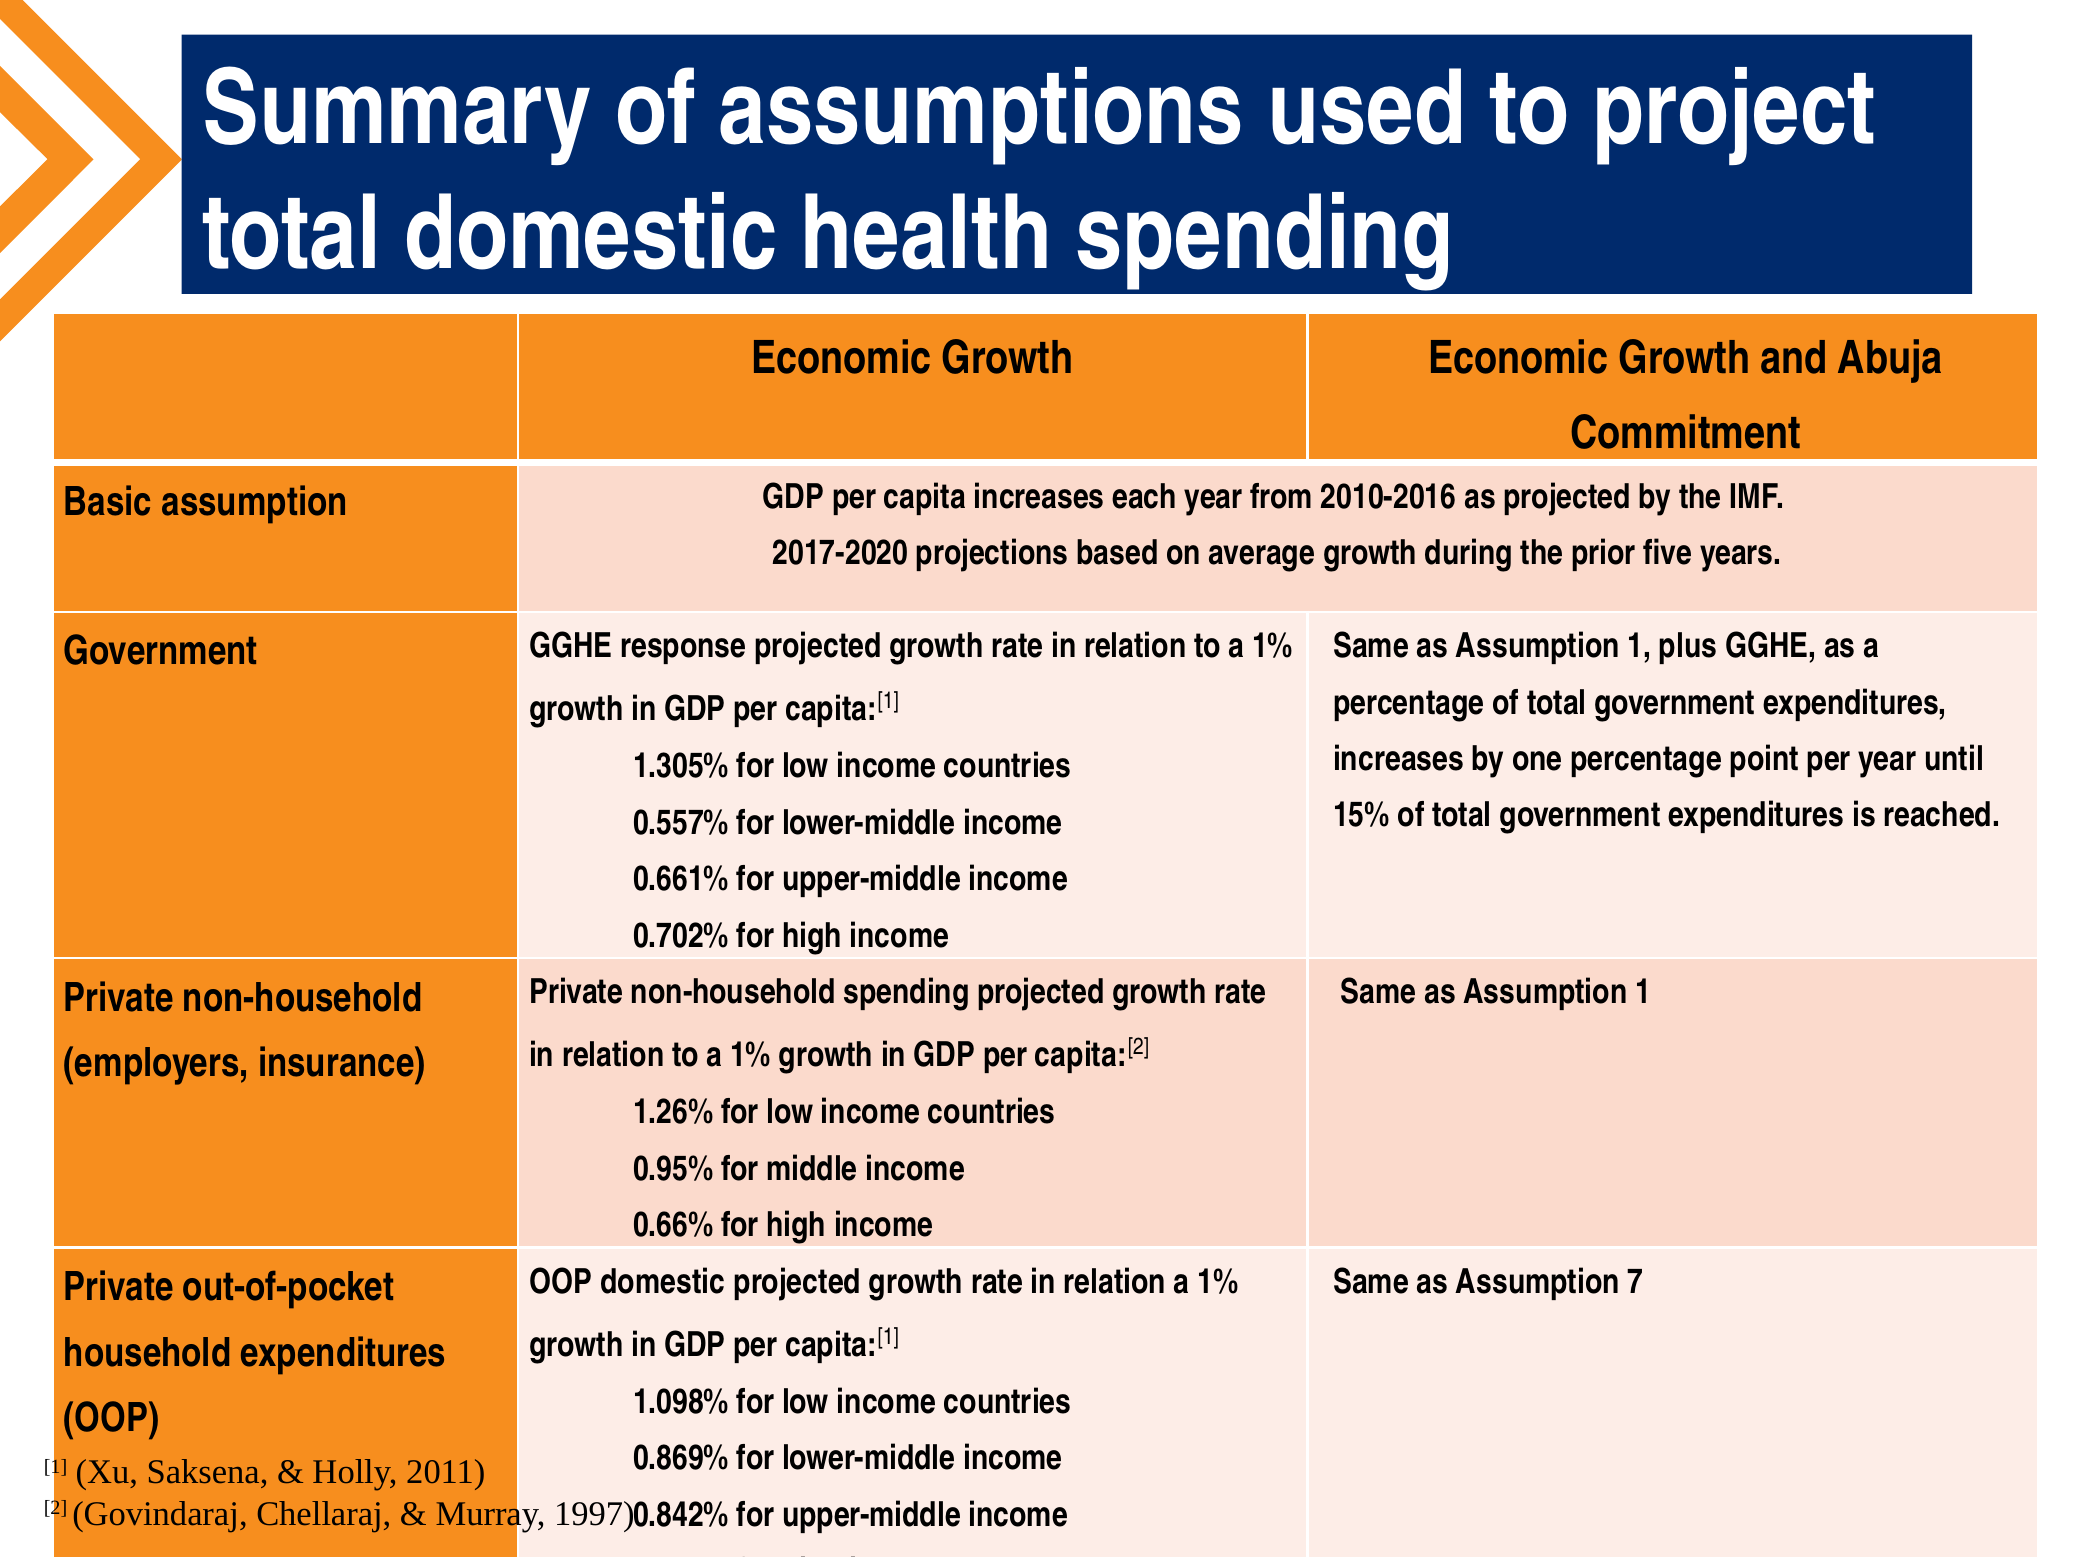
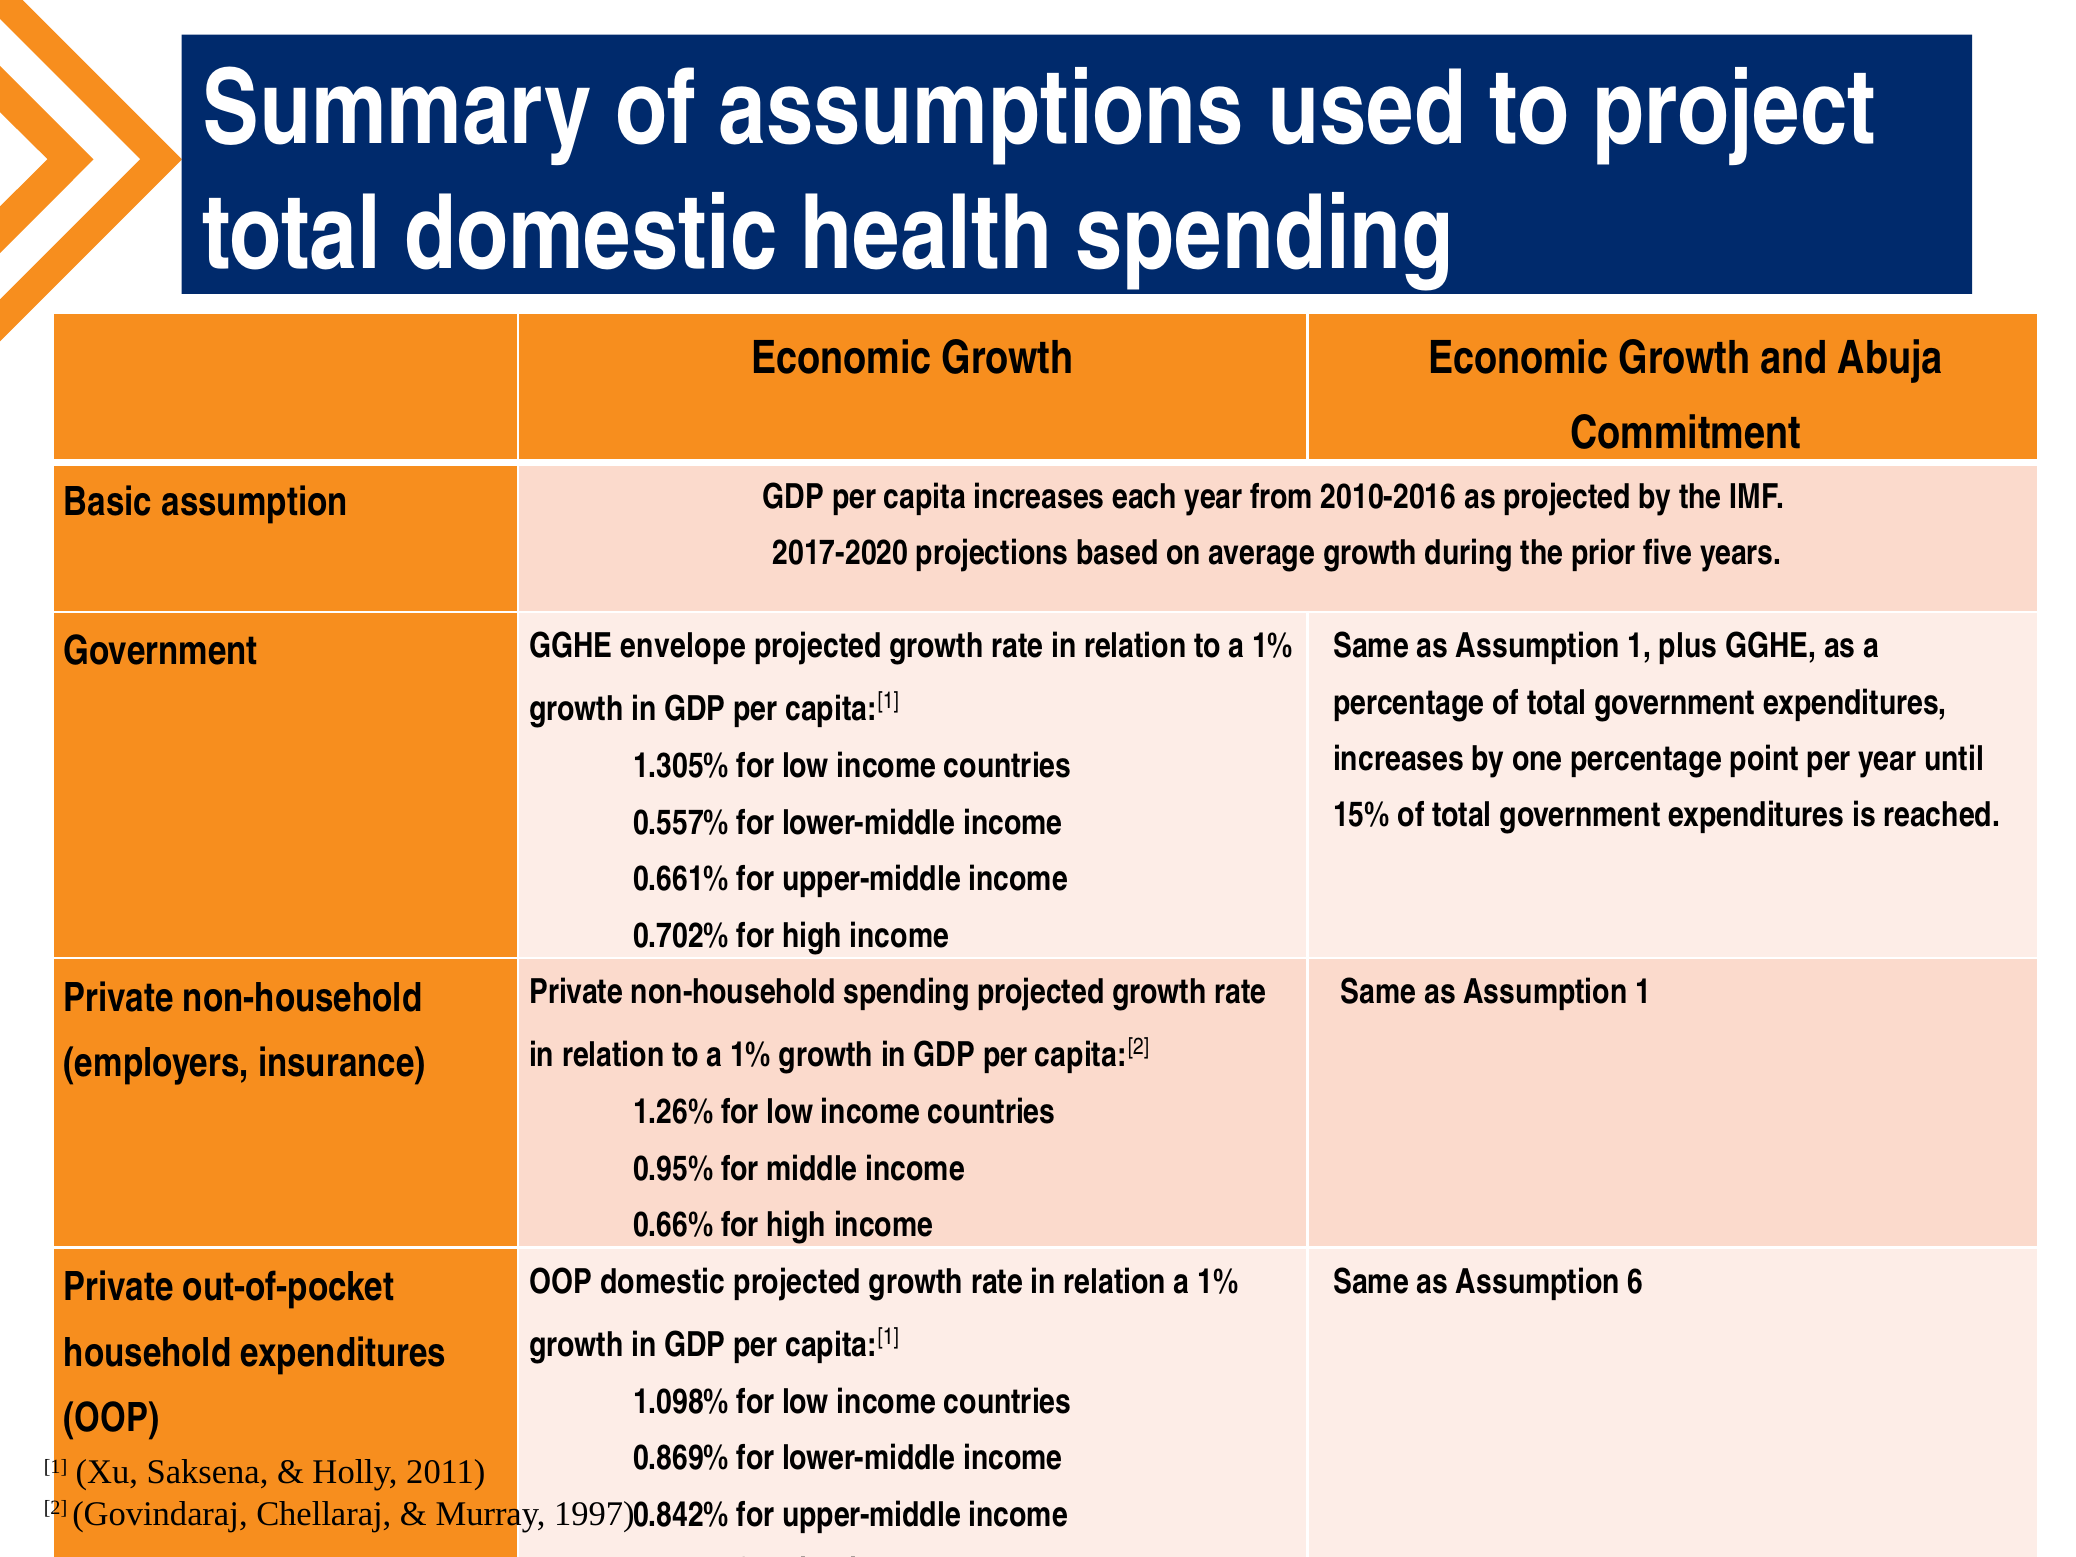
response: response -> envelope
7: 7 -> 6
